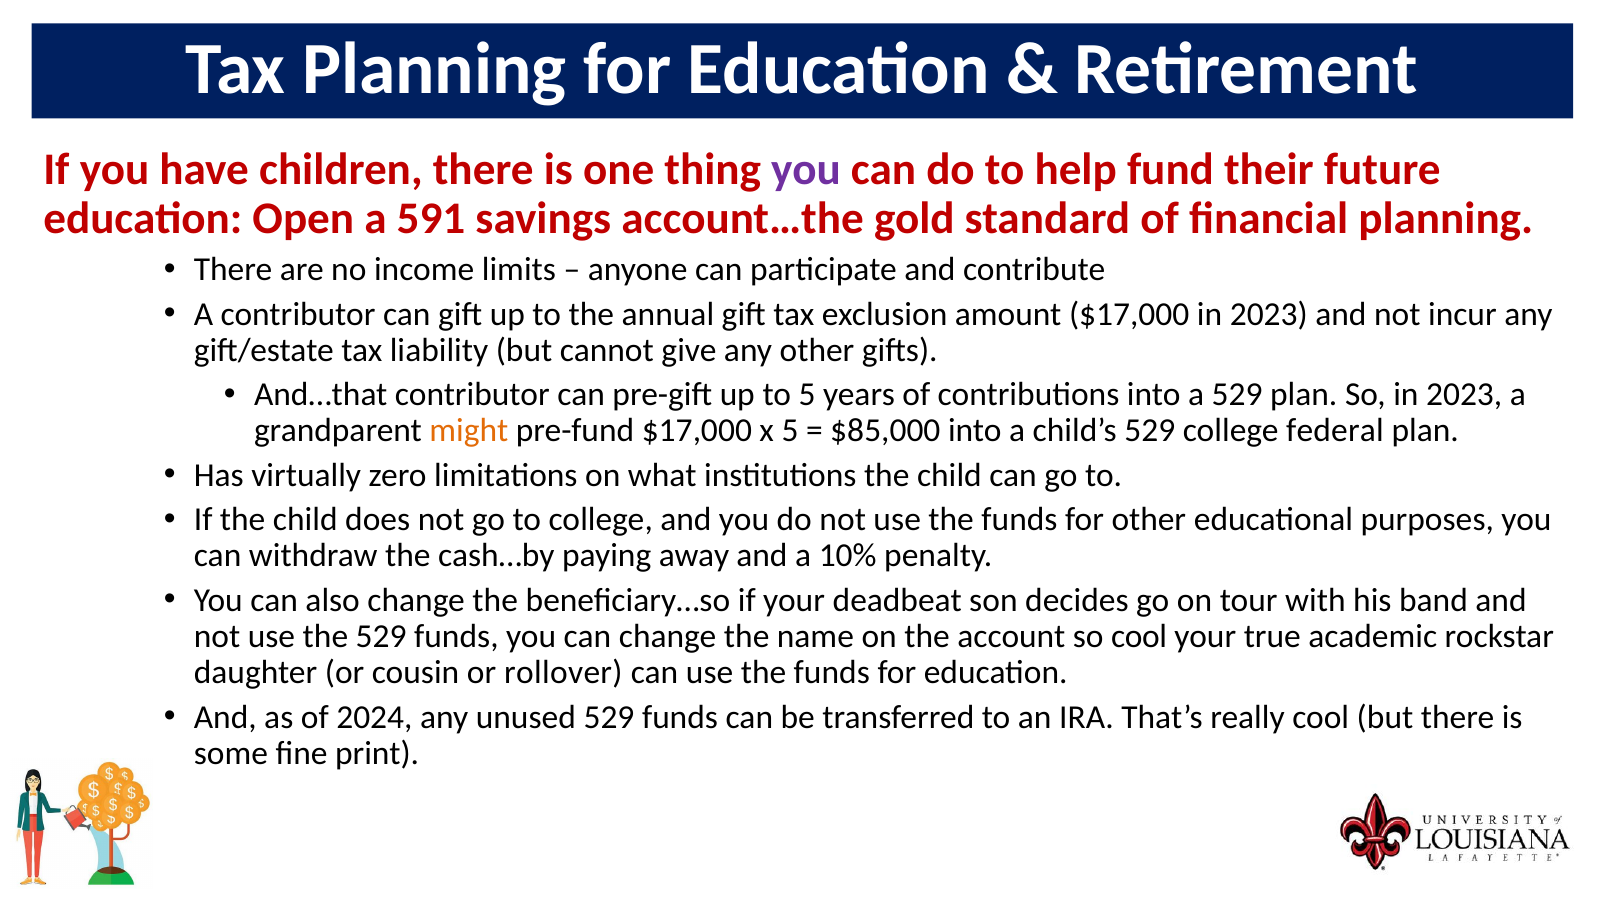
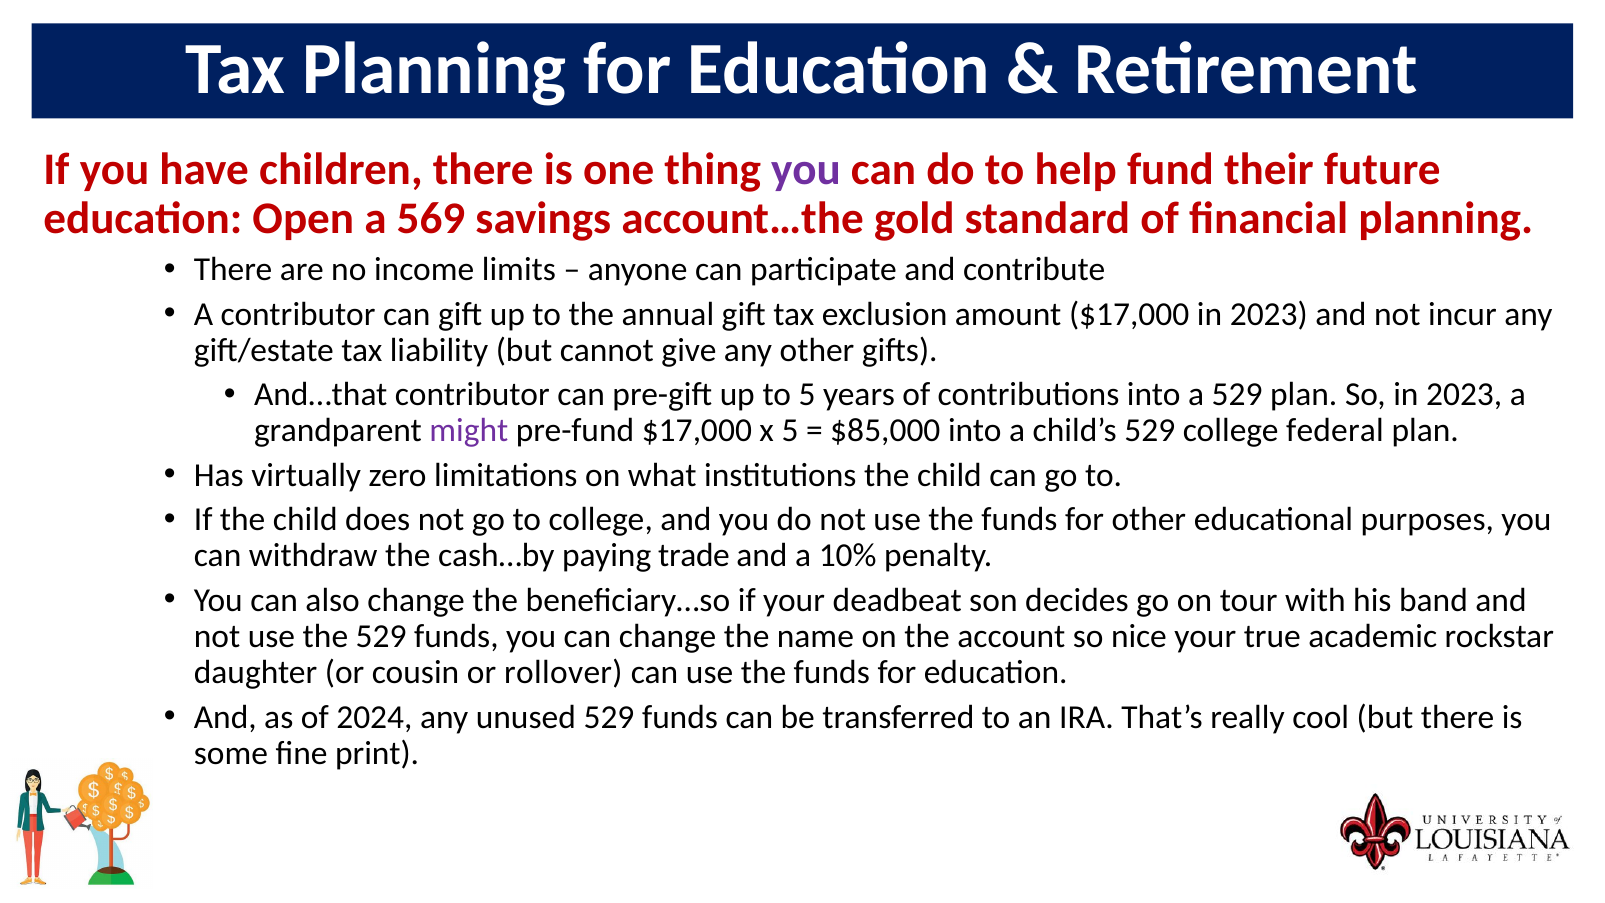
591: 591 -> 569
might colour: orange -> purple
away: away -> trade
so cool: cool -> nice
